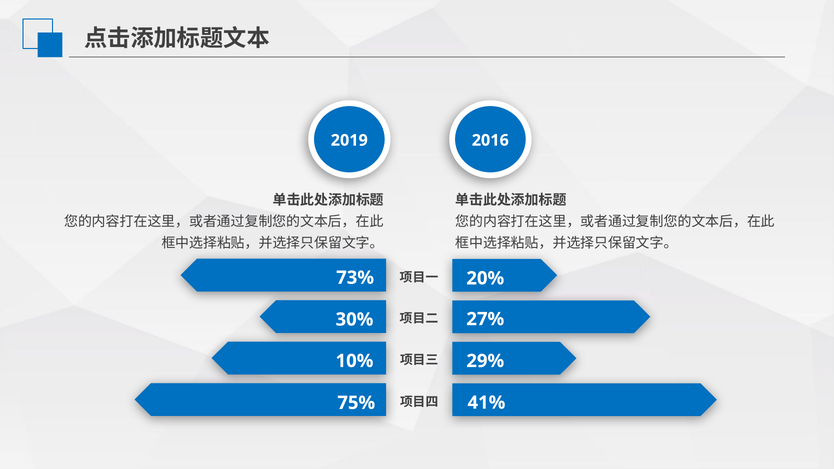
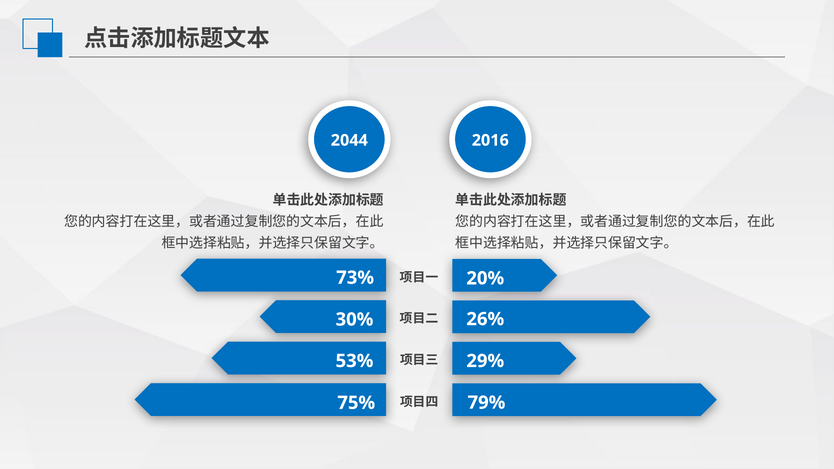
2019: 2019 -> 2044
27%: 27% -> 26%
10%: 10% -> 53%
41%: 41% -> 79%
